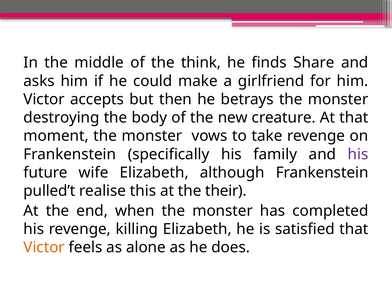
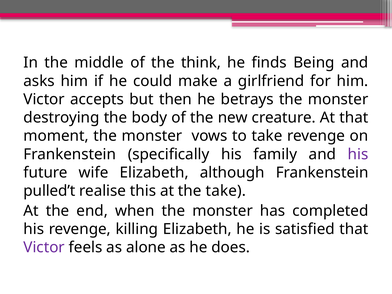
Share: Share -> Being
the their: their -> take
Victor at (44, 247) colour: orange -> purple
